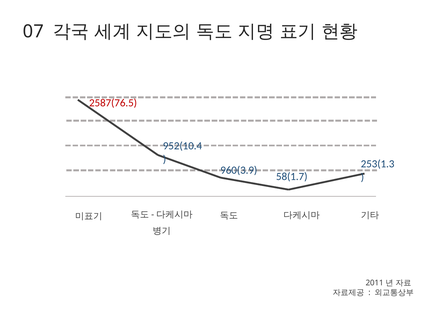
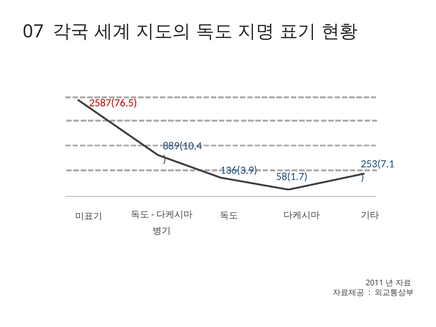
952(10.4: 952(10.4 -> 889(10.4
253(1.3: 253(1.3 -> 253(7.1
960(3.9: 960(3.9 -> 136(3.9
